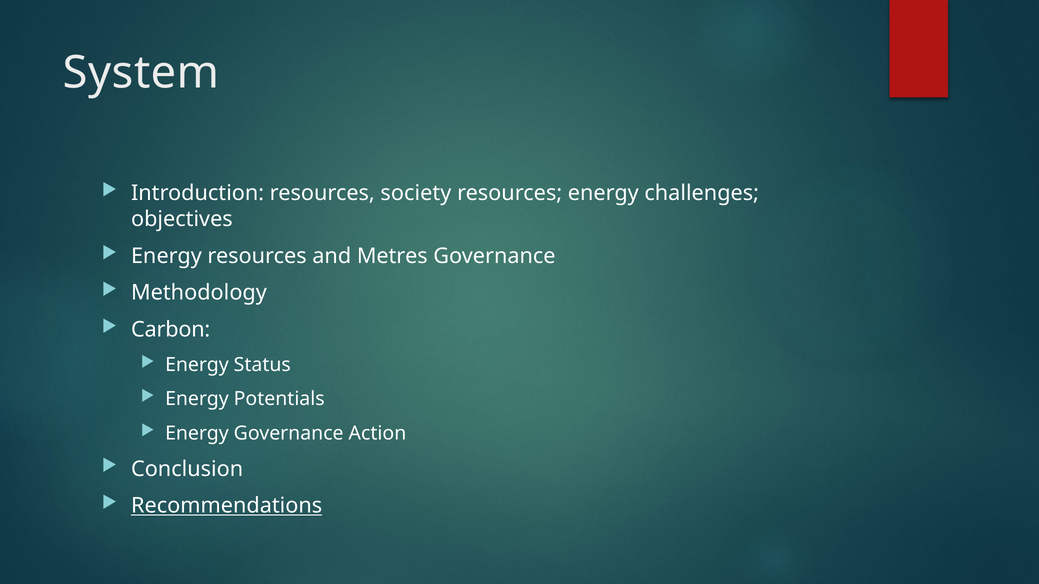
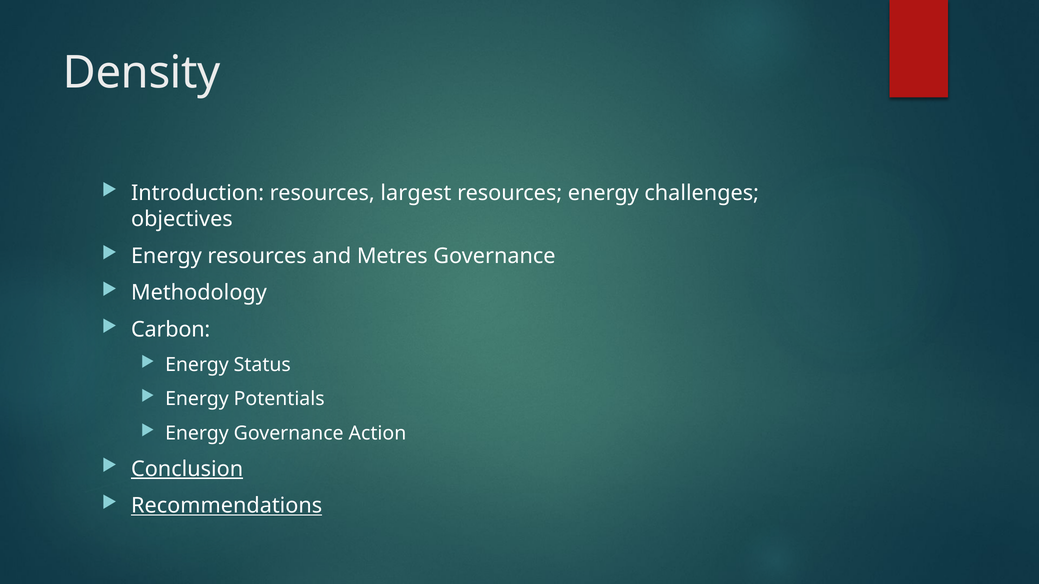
System: System -> Density
society: society -> largest
Conclusion underline: none -> present
